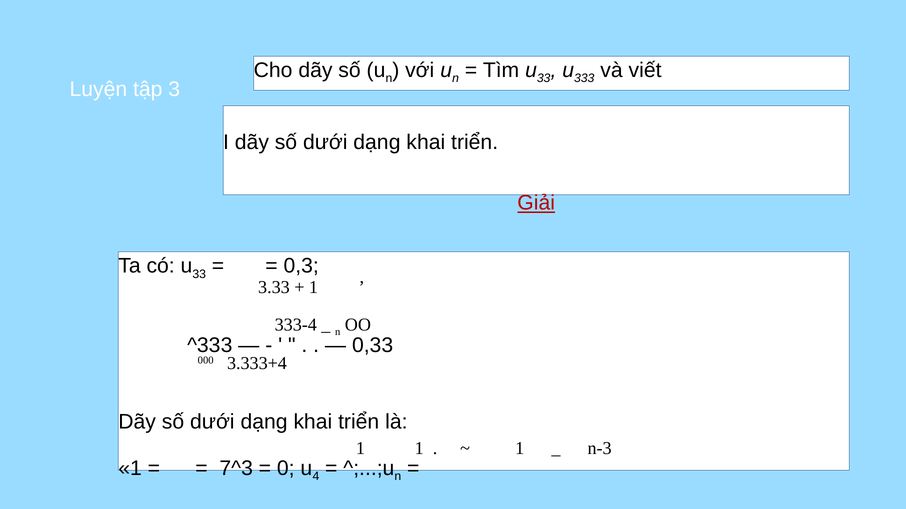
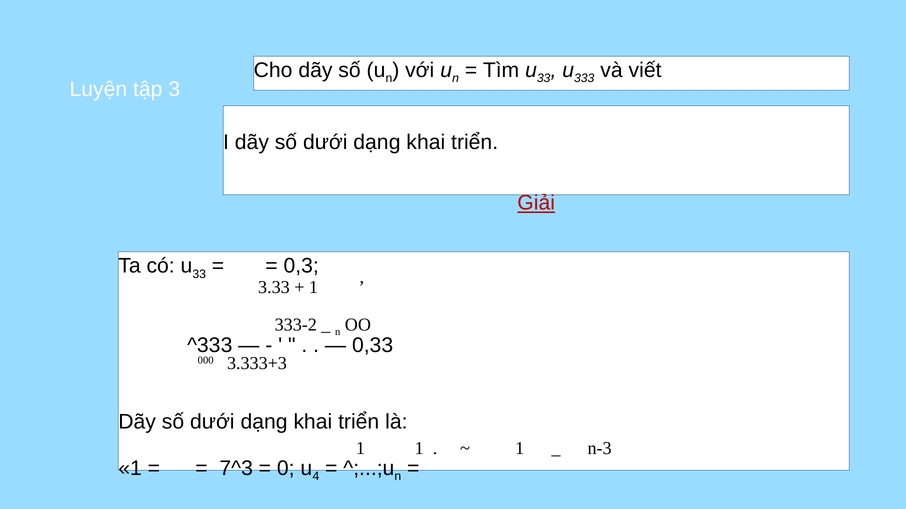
333-4: 333-4 -> 333-2
3.333+4: 3.333+4 -> 3.333+3
